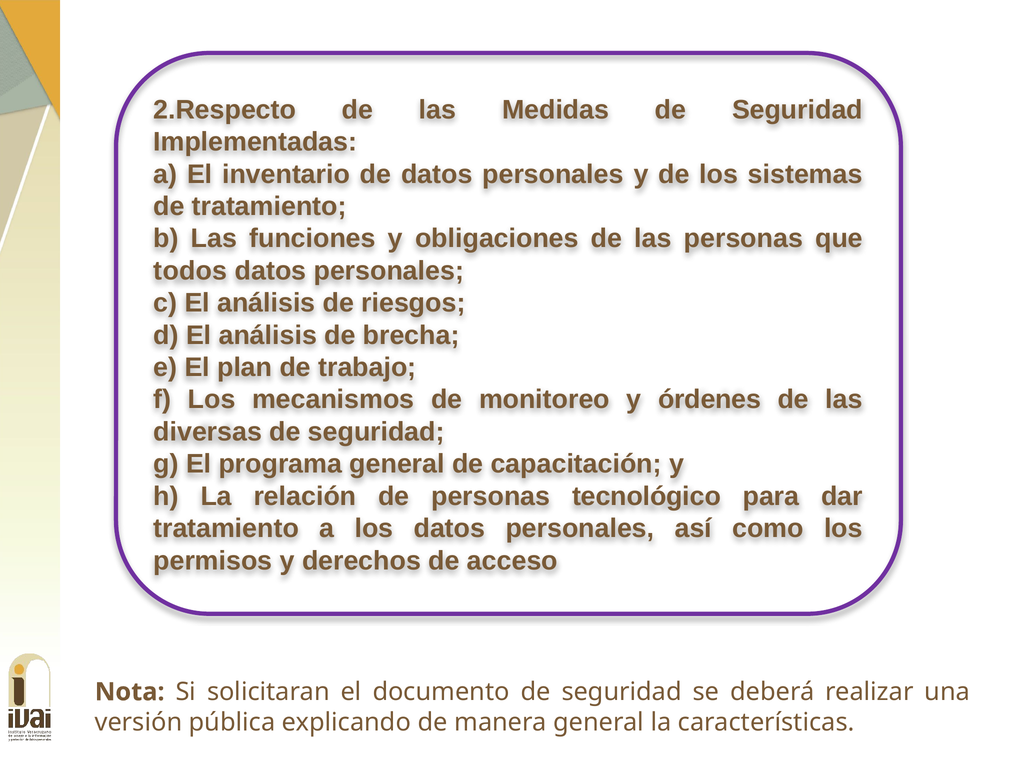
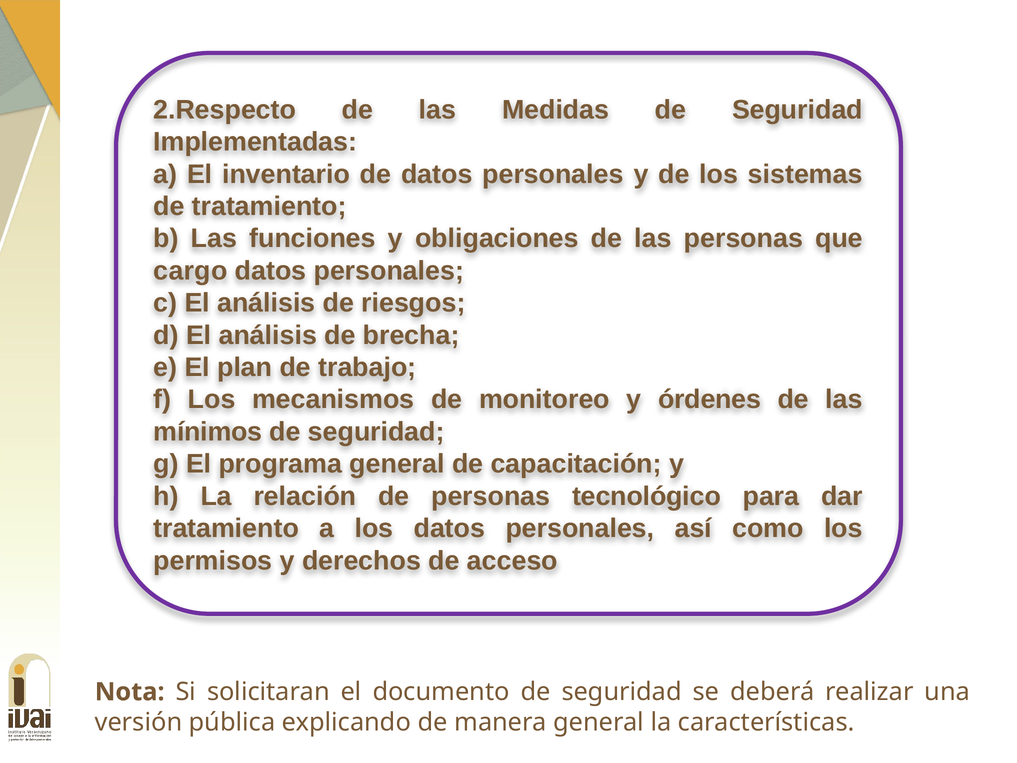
todos: todos -> cargo
diversas: diversas -> mínimos
